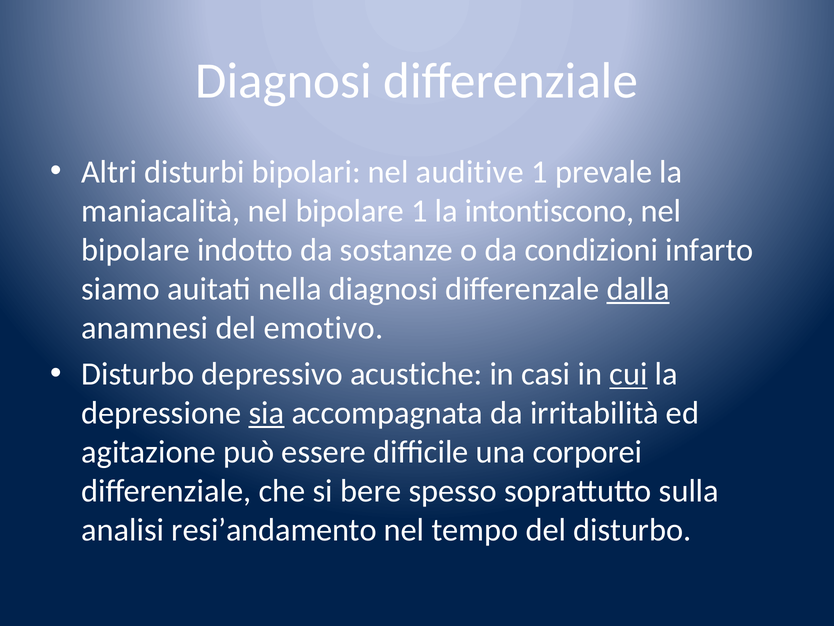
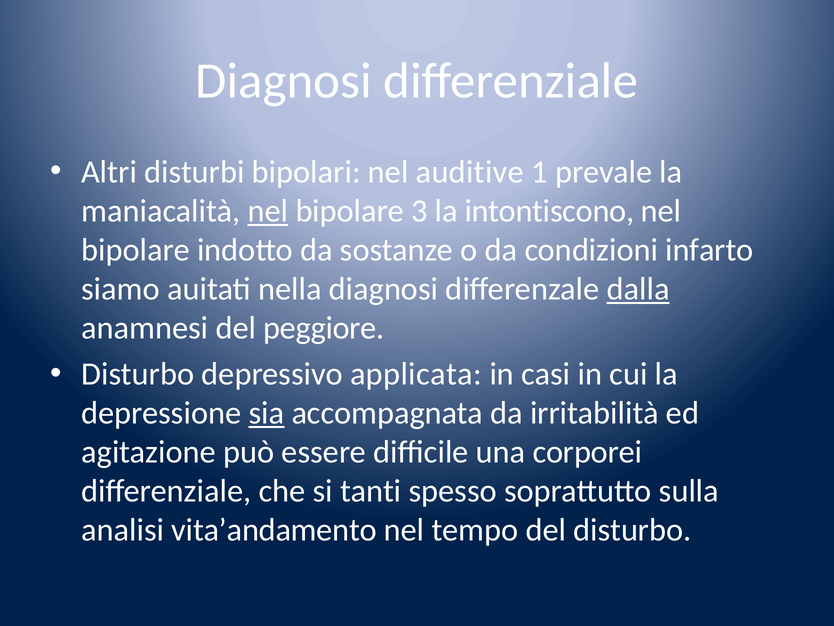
nel at (268, 211) underline: none -> present
bipolare 1: 1 -> 3
emotivo: emotivo -> peggiore
acustiche: acustiche -> applicata
cui underline: present -> none
bere: bere -> tanti
resi’andamento: resi’andamento -> vita’andamento
